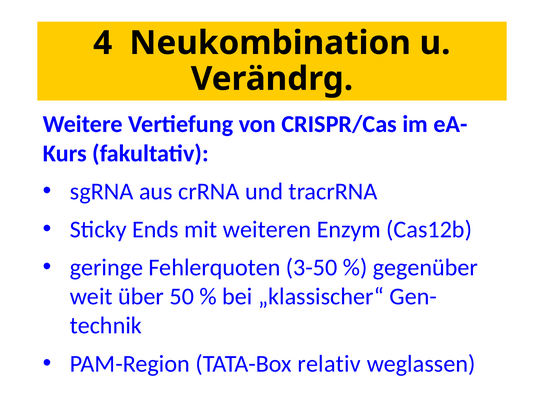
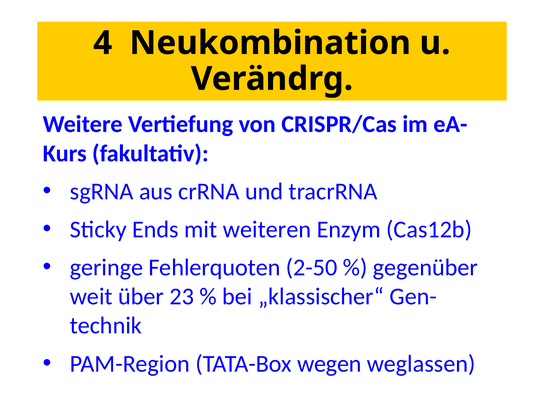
3-50: 3-50 -> 2-50
50: 50 -> 23
relativ: relativ -> wegen
